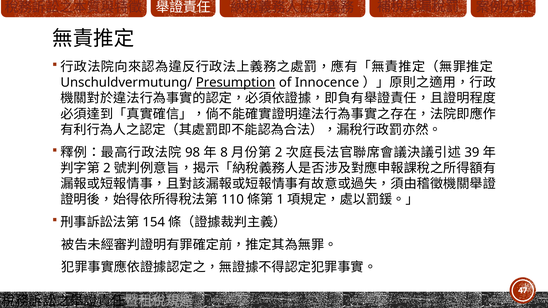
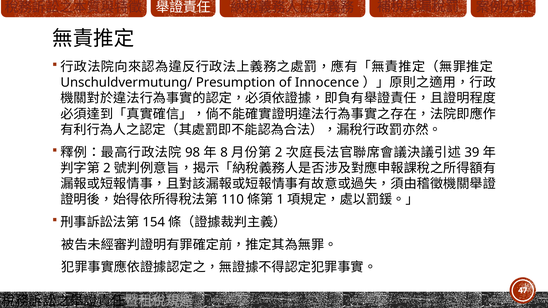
Presumption underline: present -> none
